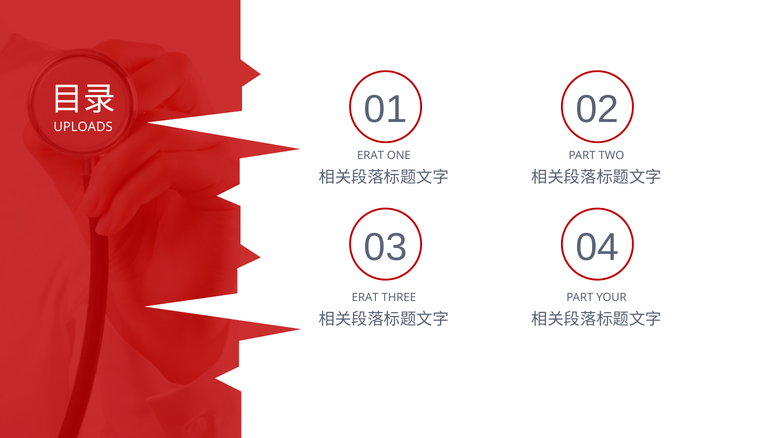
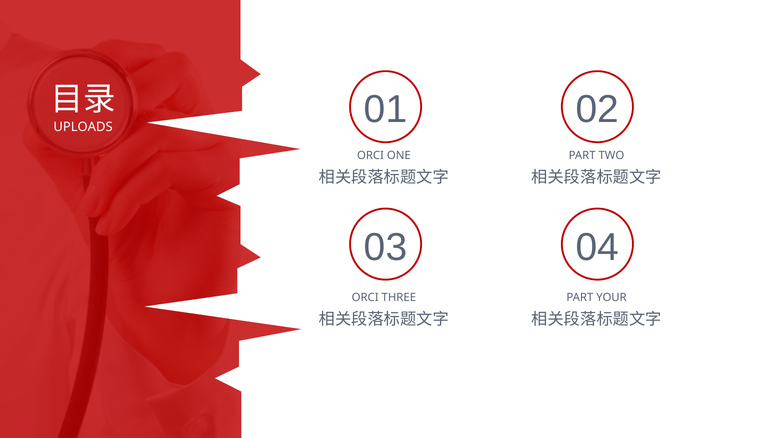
ERAT at (370, 156): ERAT -> ORCI
ERAT at (365, 298): ERAT -> ORCI
